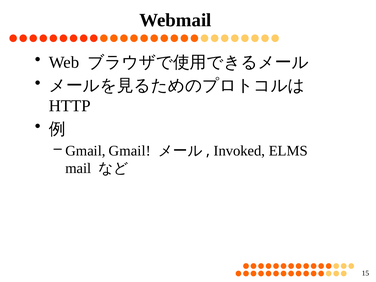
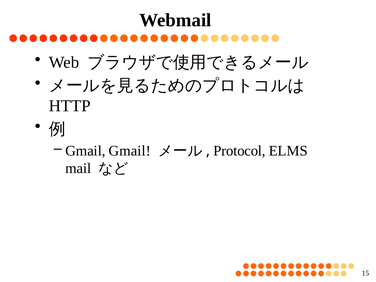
Invoked: Invoked -> Protocol
